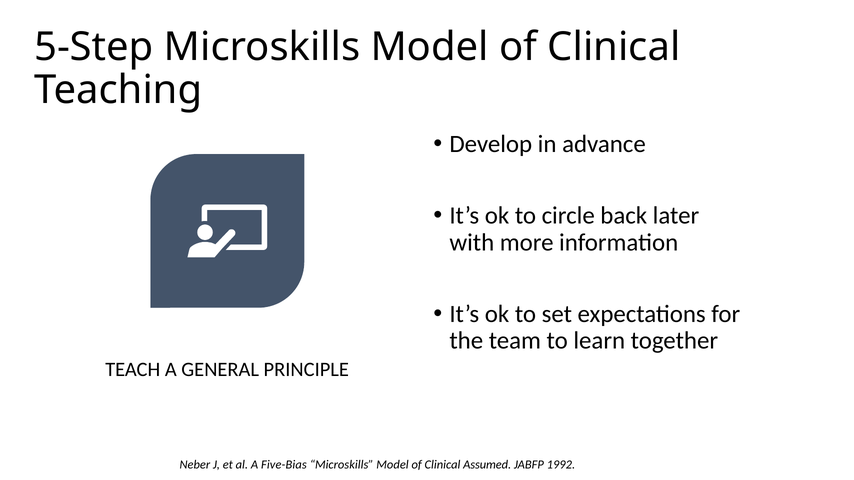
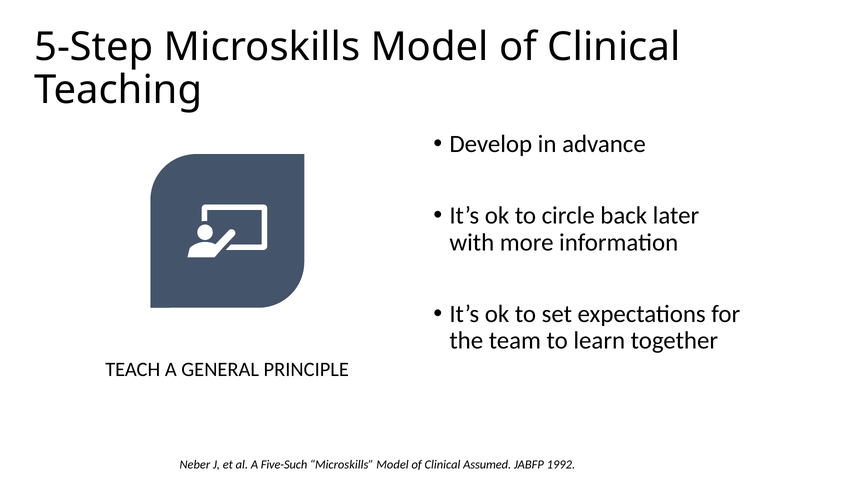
Five-Bias: Five-Bias -> Five-Such
